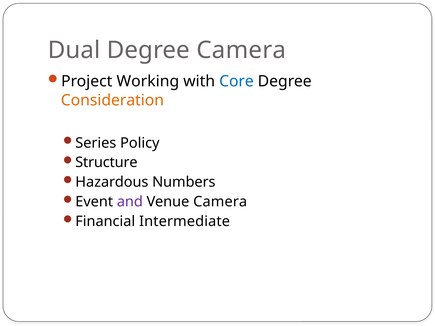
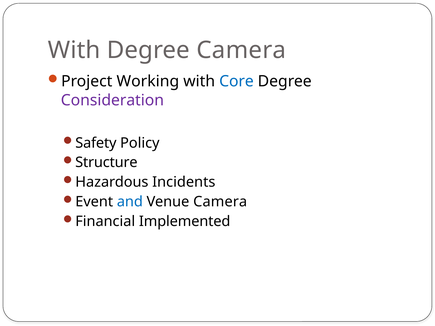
Dual at (74, 50): Dual -> With
Consideration colour: orange -> purple
Series: Series -> Safety
Numbers: Numbers -> Incidents
and colour: purple -> blue
Intermediate: Intermediate -> Implemented
